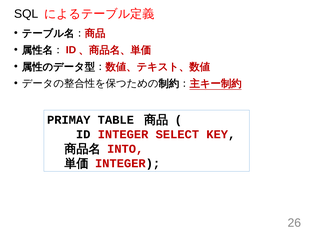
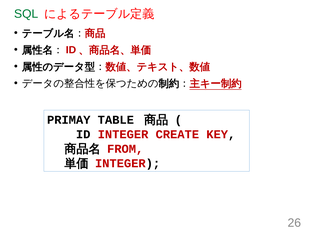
SQL colour: black -> green
SELECT: SELECT -> CREATE
INTO: INTO -> FROM
